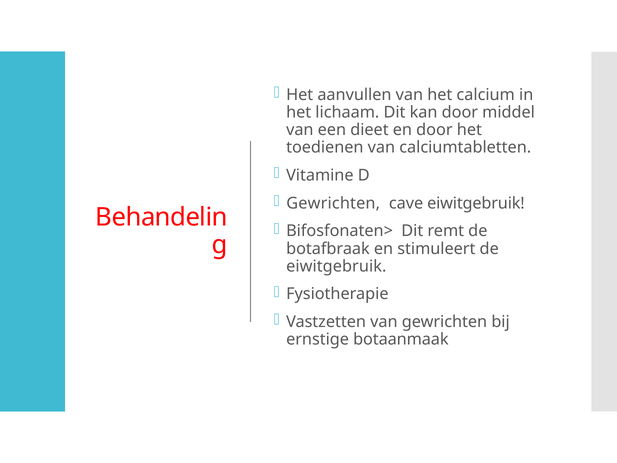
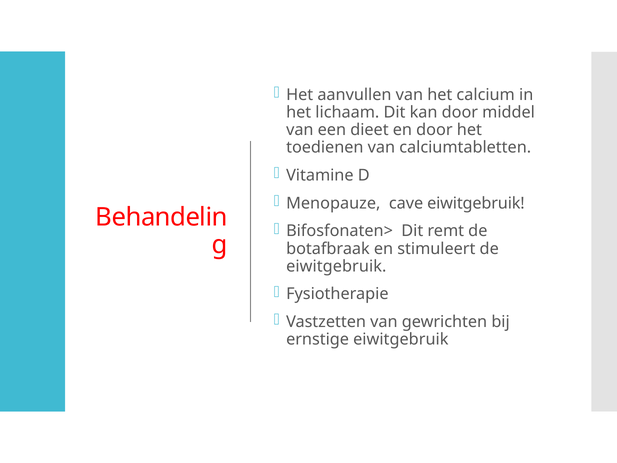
Gewrichten at (333, 203): Gewrichten -> Menopauze
ernstige botaanmaak: botaanmaak -> eiwitgebruik
